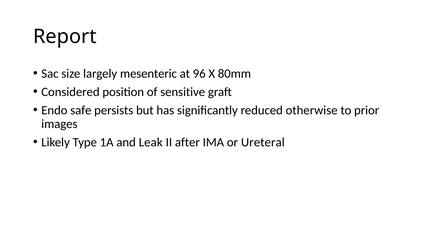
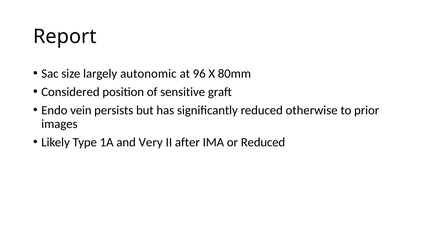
mesenteric: mesenteric -> autonomic
safe: safe -> vein
Leak: Leak -> Very
or Ureteral: Ureteral -> Reduced
